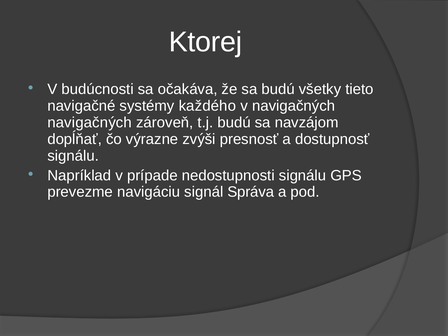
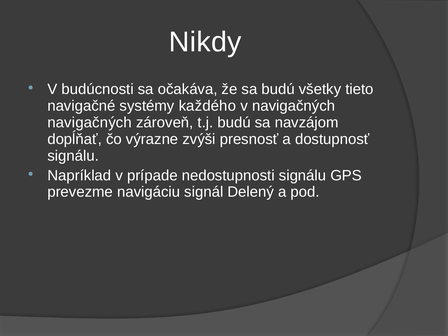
Ktorej: Ktorej -> Nikdy
Správa: Správa -> Delený
